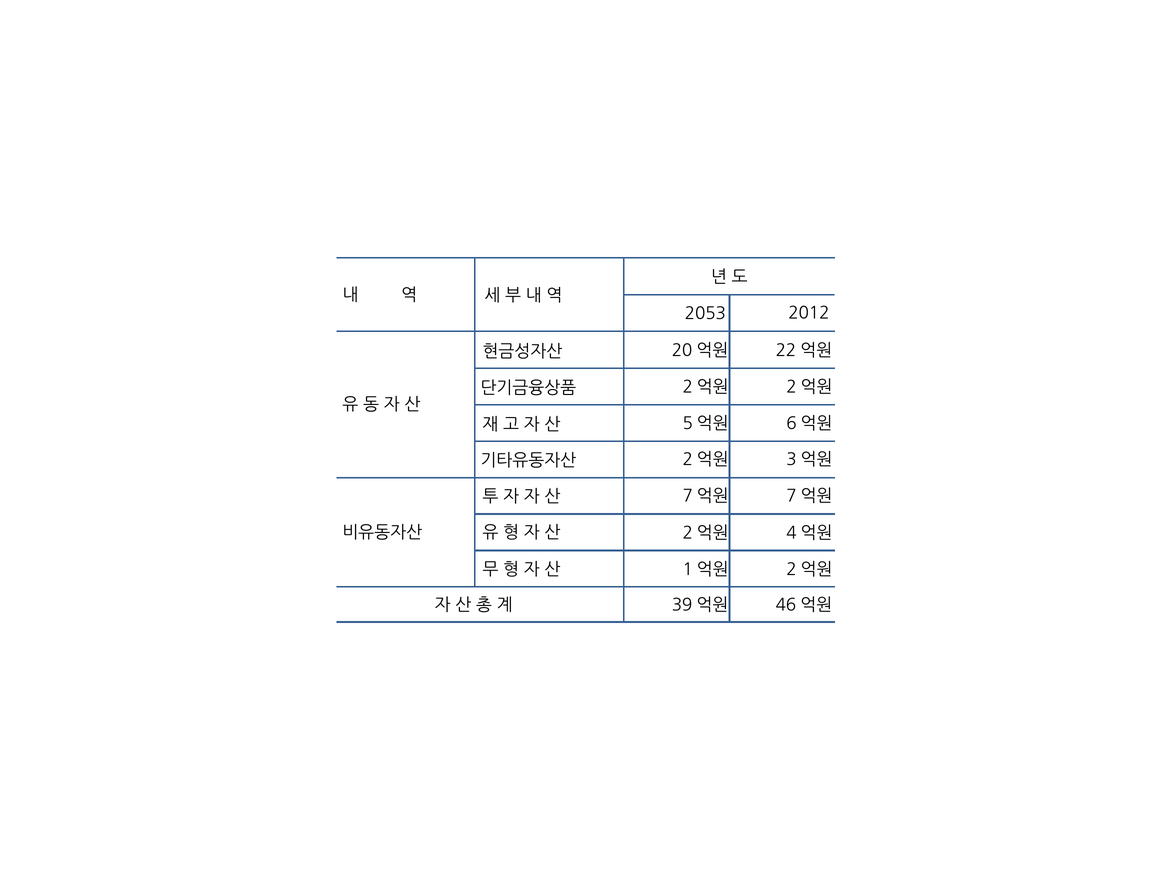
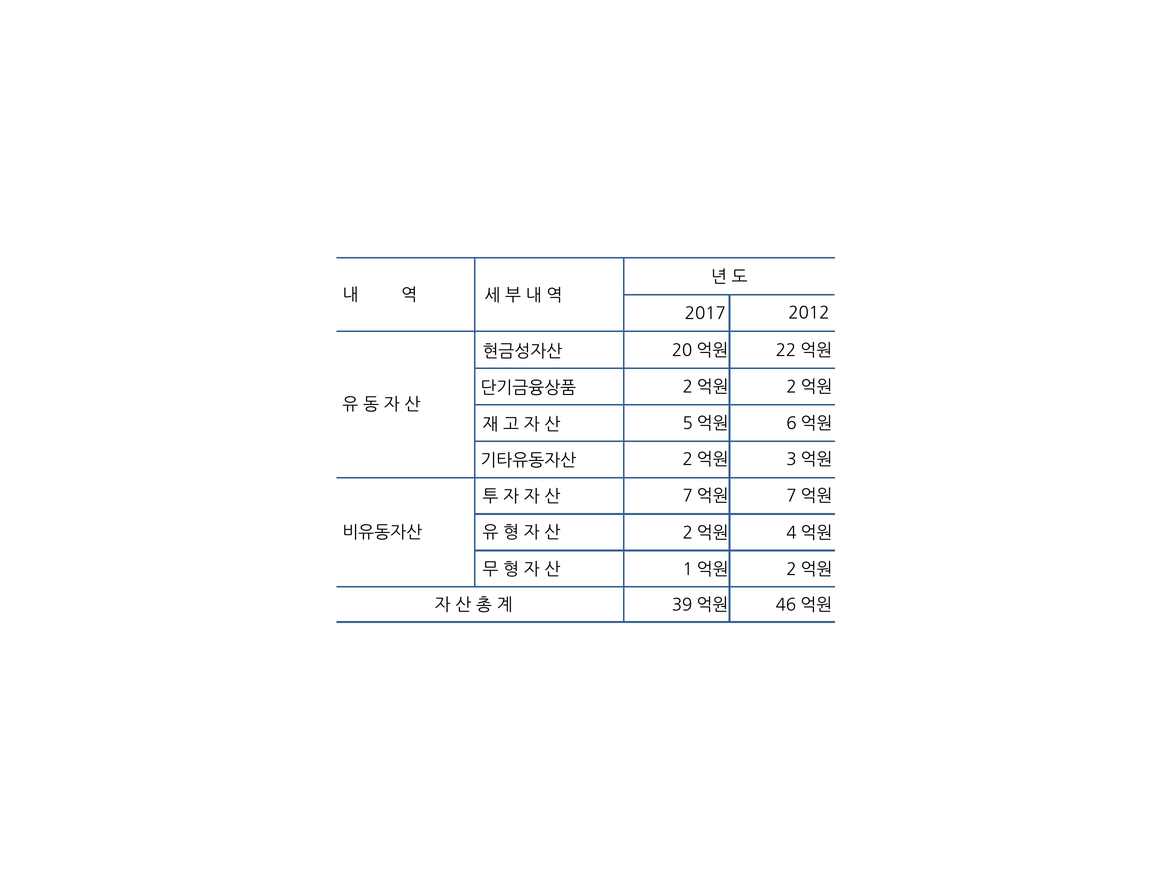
2053: 2053 -> 2017
